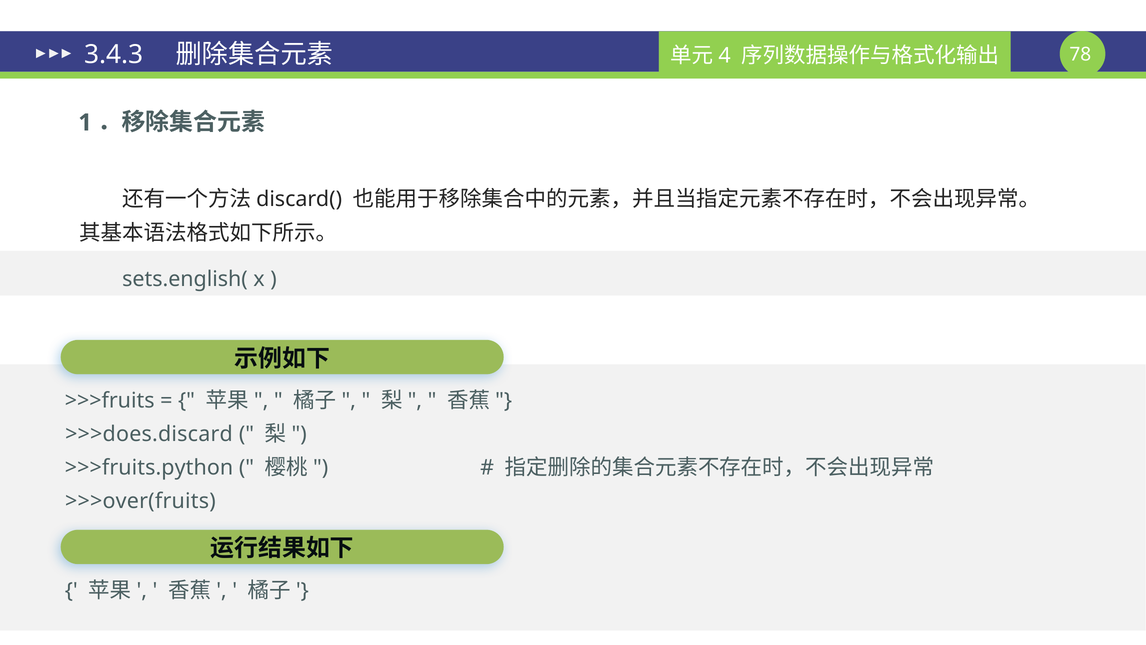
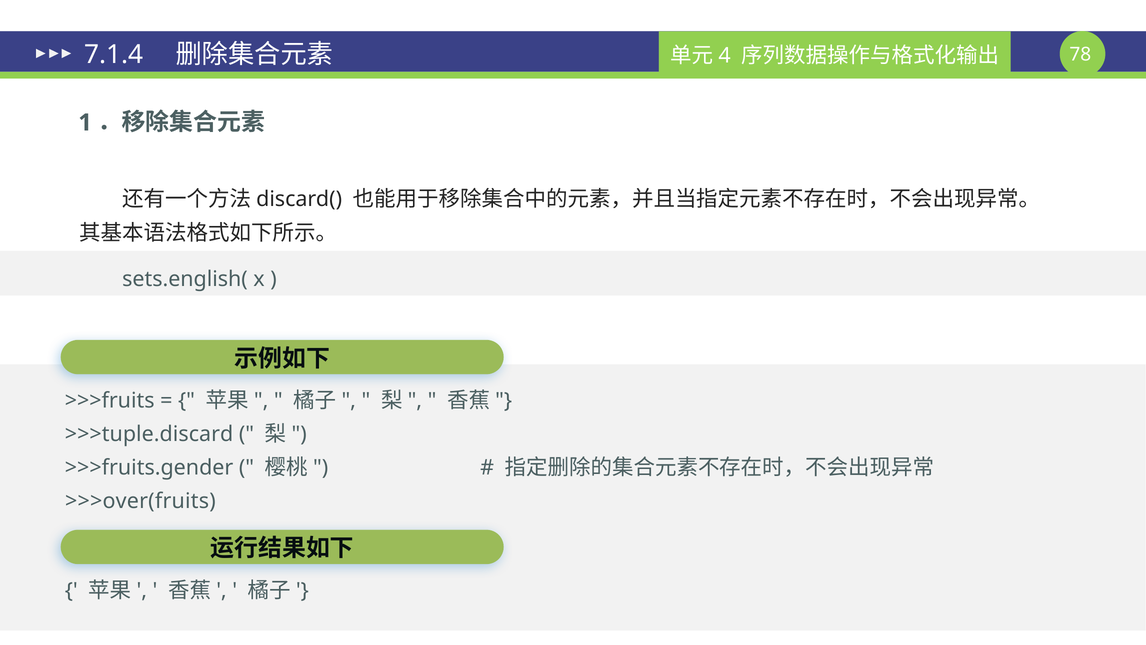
3.4.3: 3.4.3 -> 7.1.4
>>>does.discard: >>>does.discard -> >>>tuple.discard
>>>fruits.python: >>>fruits.python -> >>>fruits.gender
